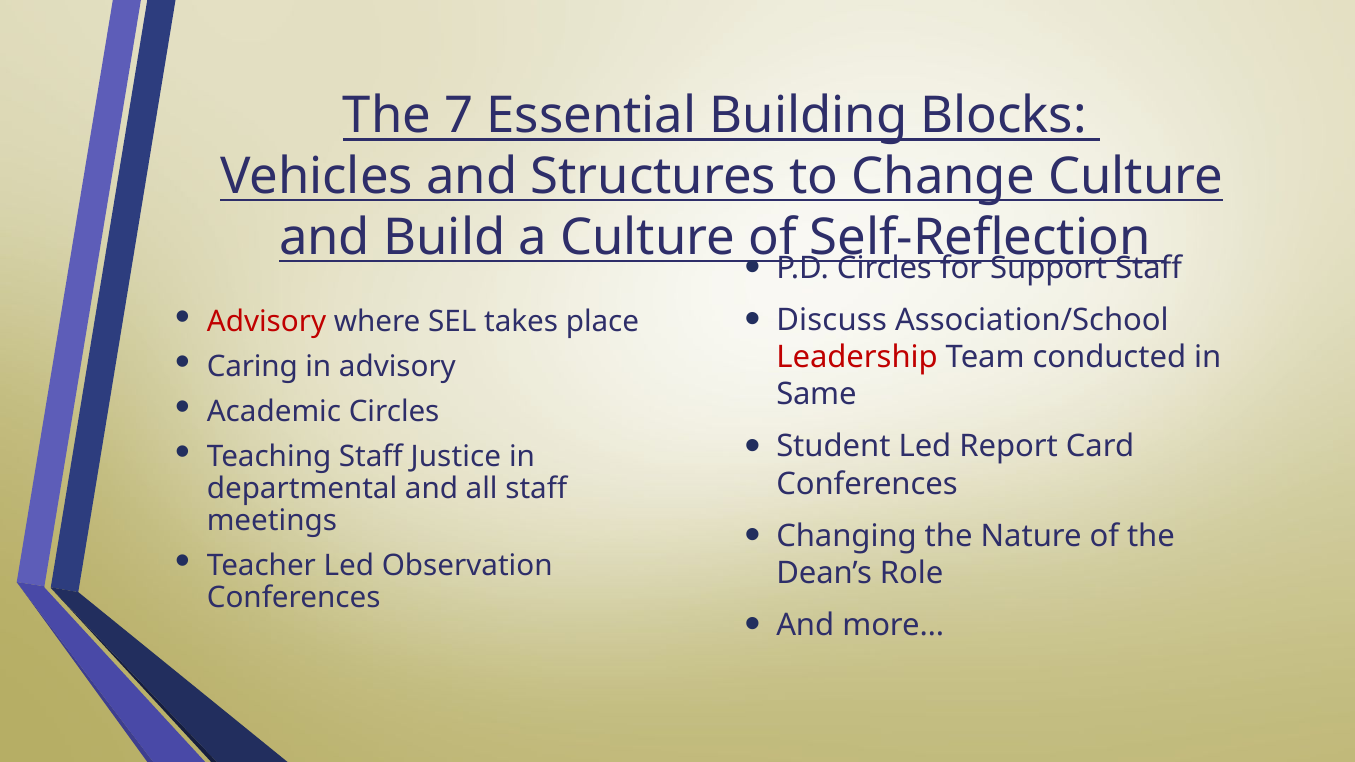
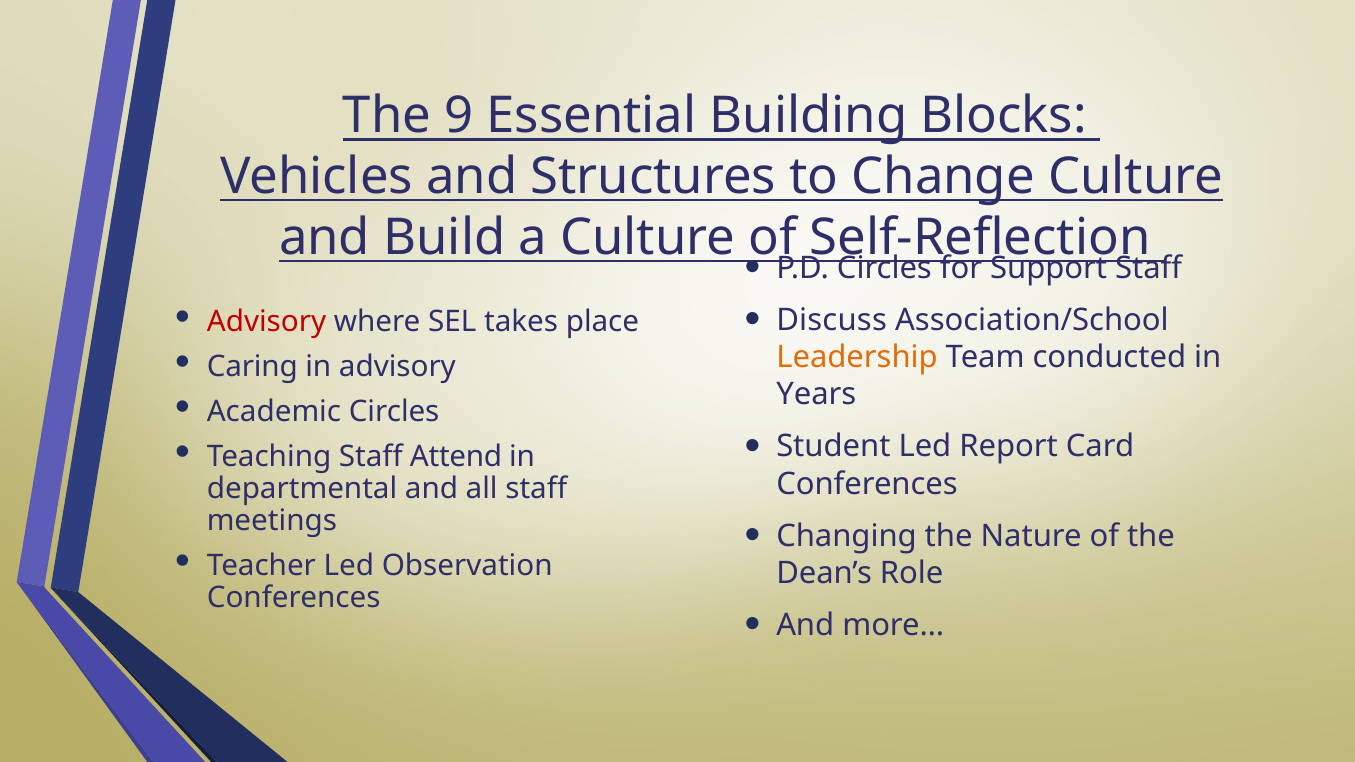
7: 7 -> 9
Leadership colour: red -> orange
Same: Same -> Years
Justice: Justice -> Attend
